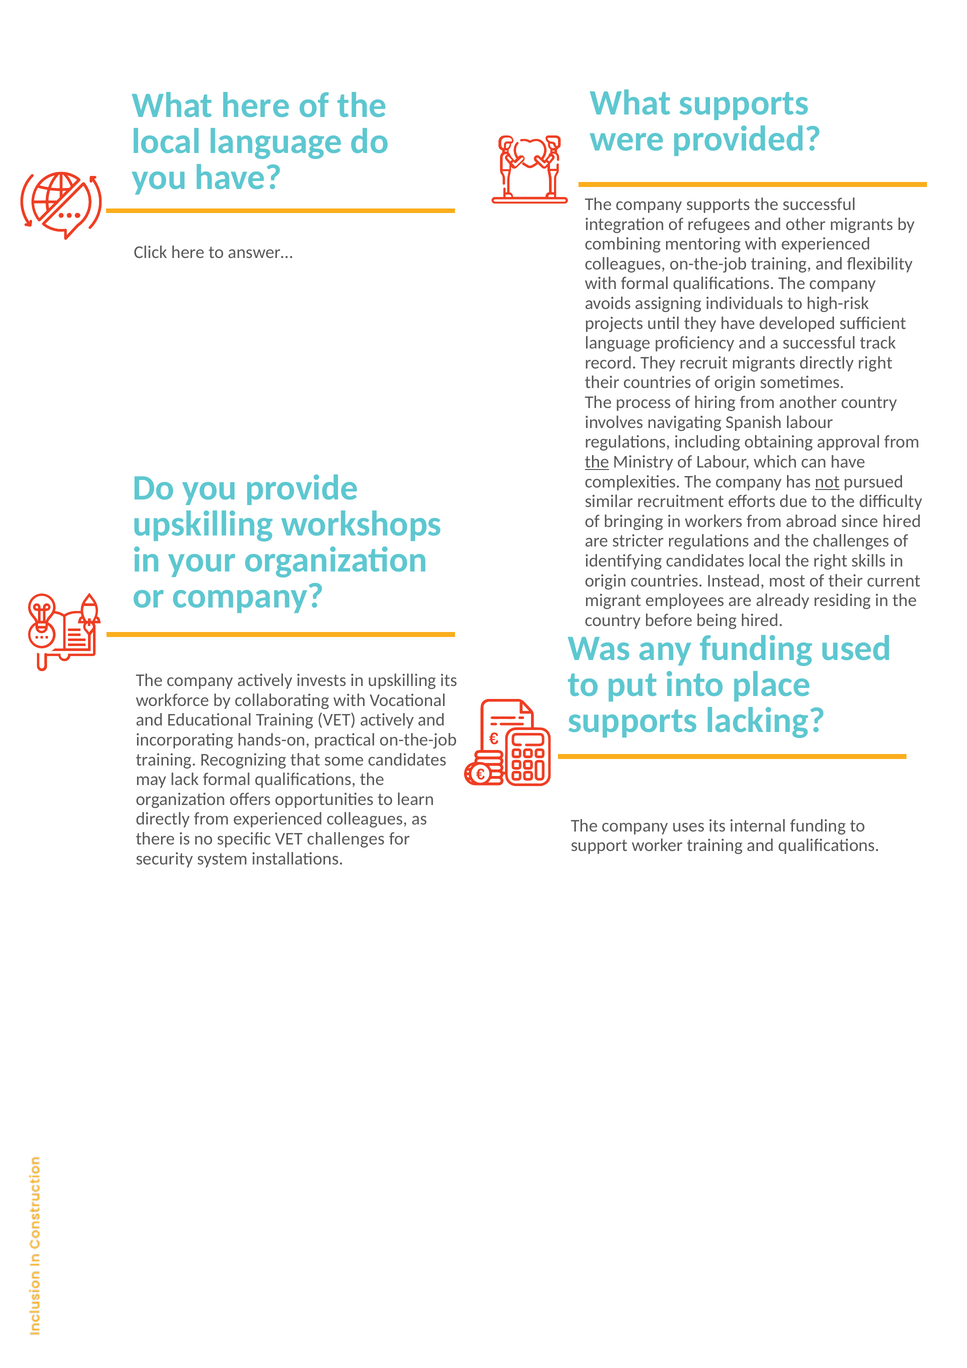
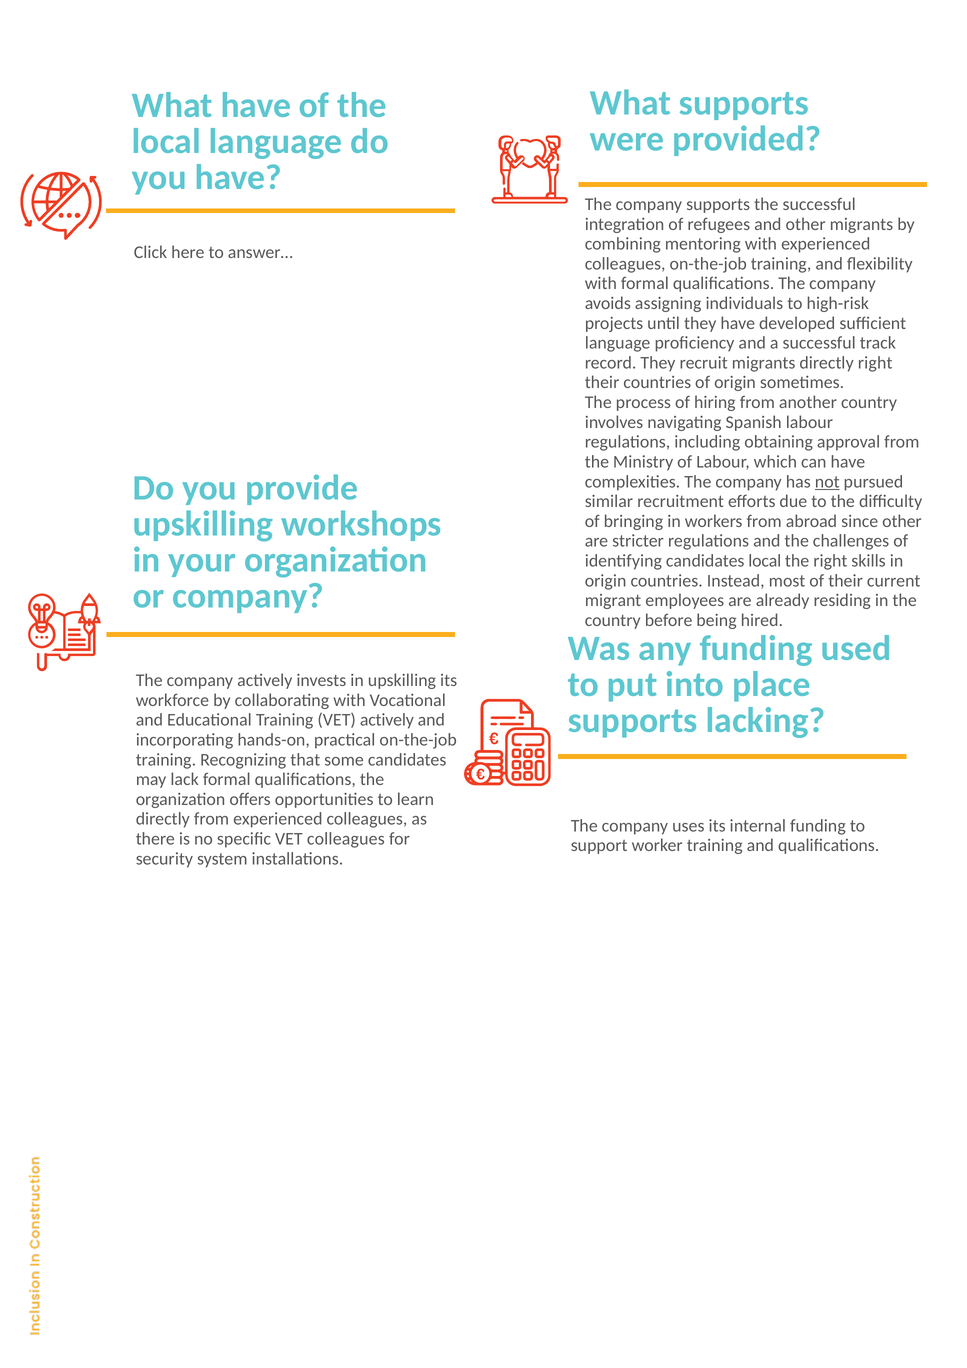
What here: here -> have
the at (597, 462) underline: present -> none
since hired: hired -> other
VET challenges: challenges -> colleagues
